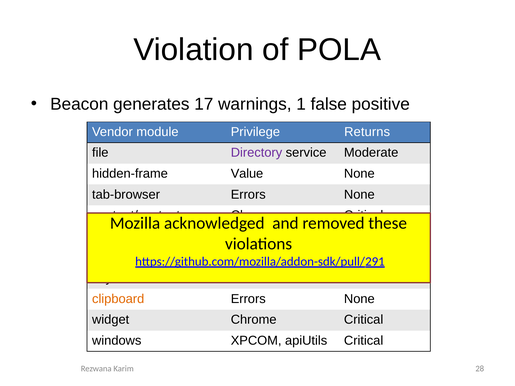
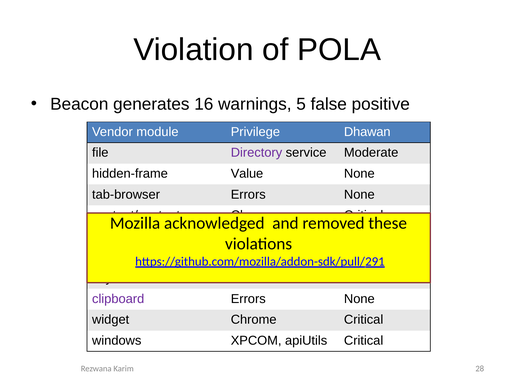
17: 17 -> 16
1: 1 -> 5
Returns: Returns -> Dhawan
clipboard colour: orange -> purple
